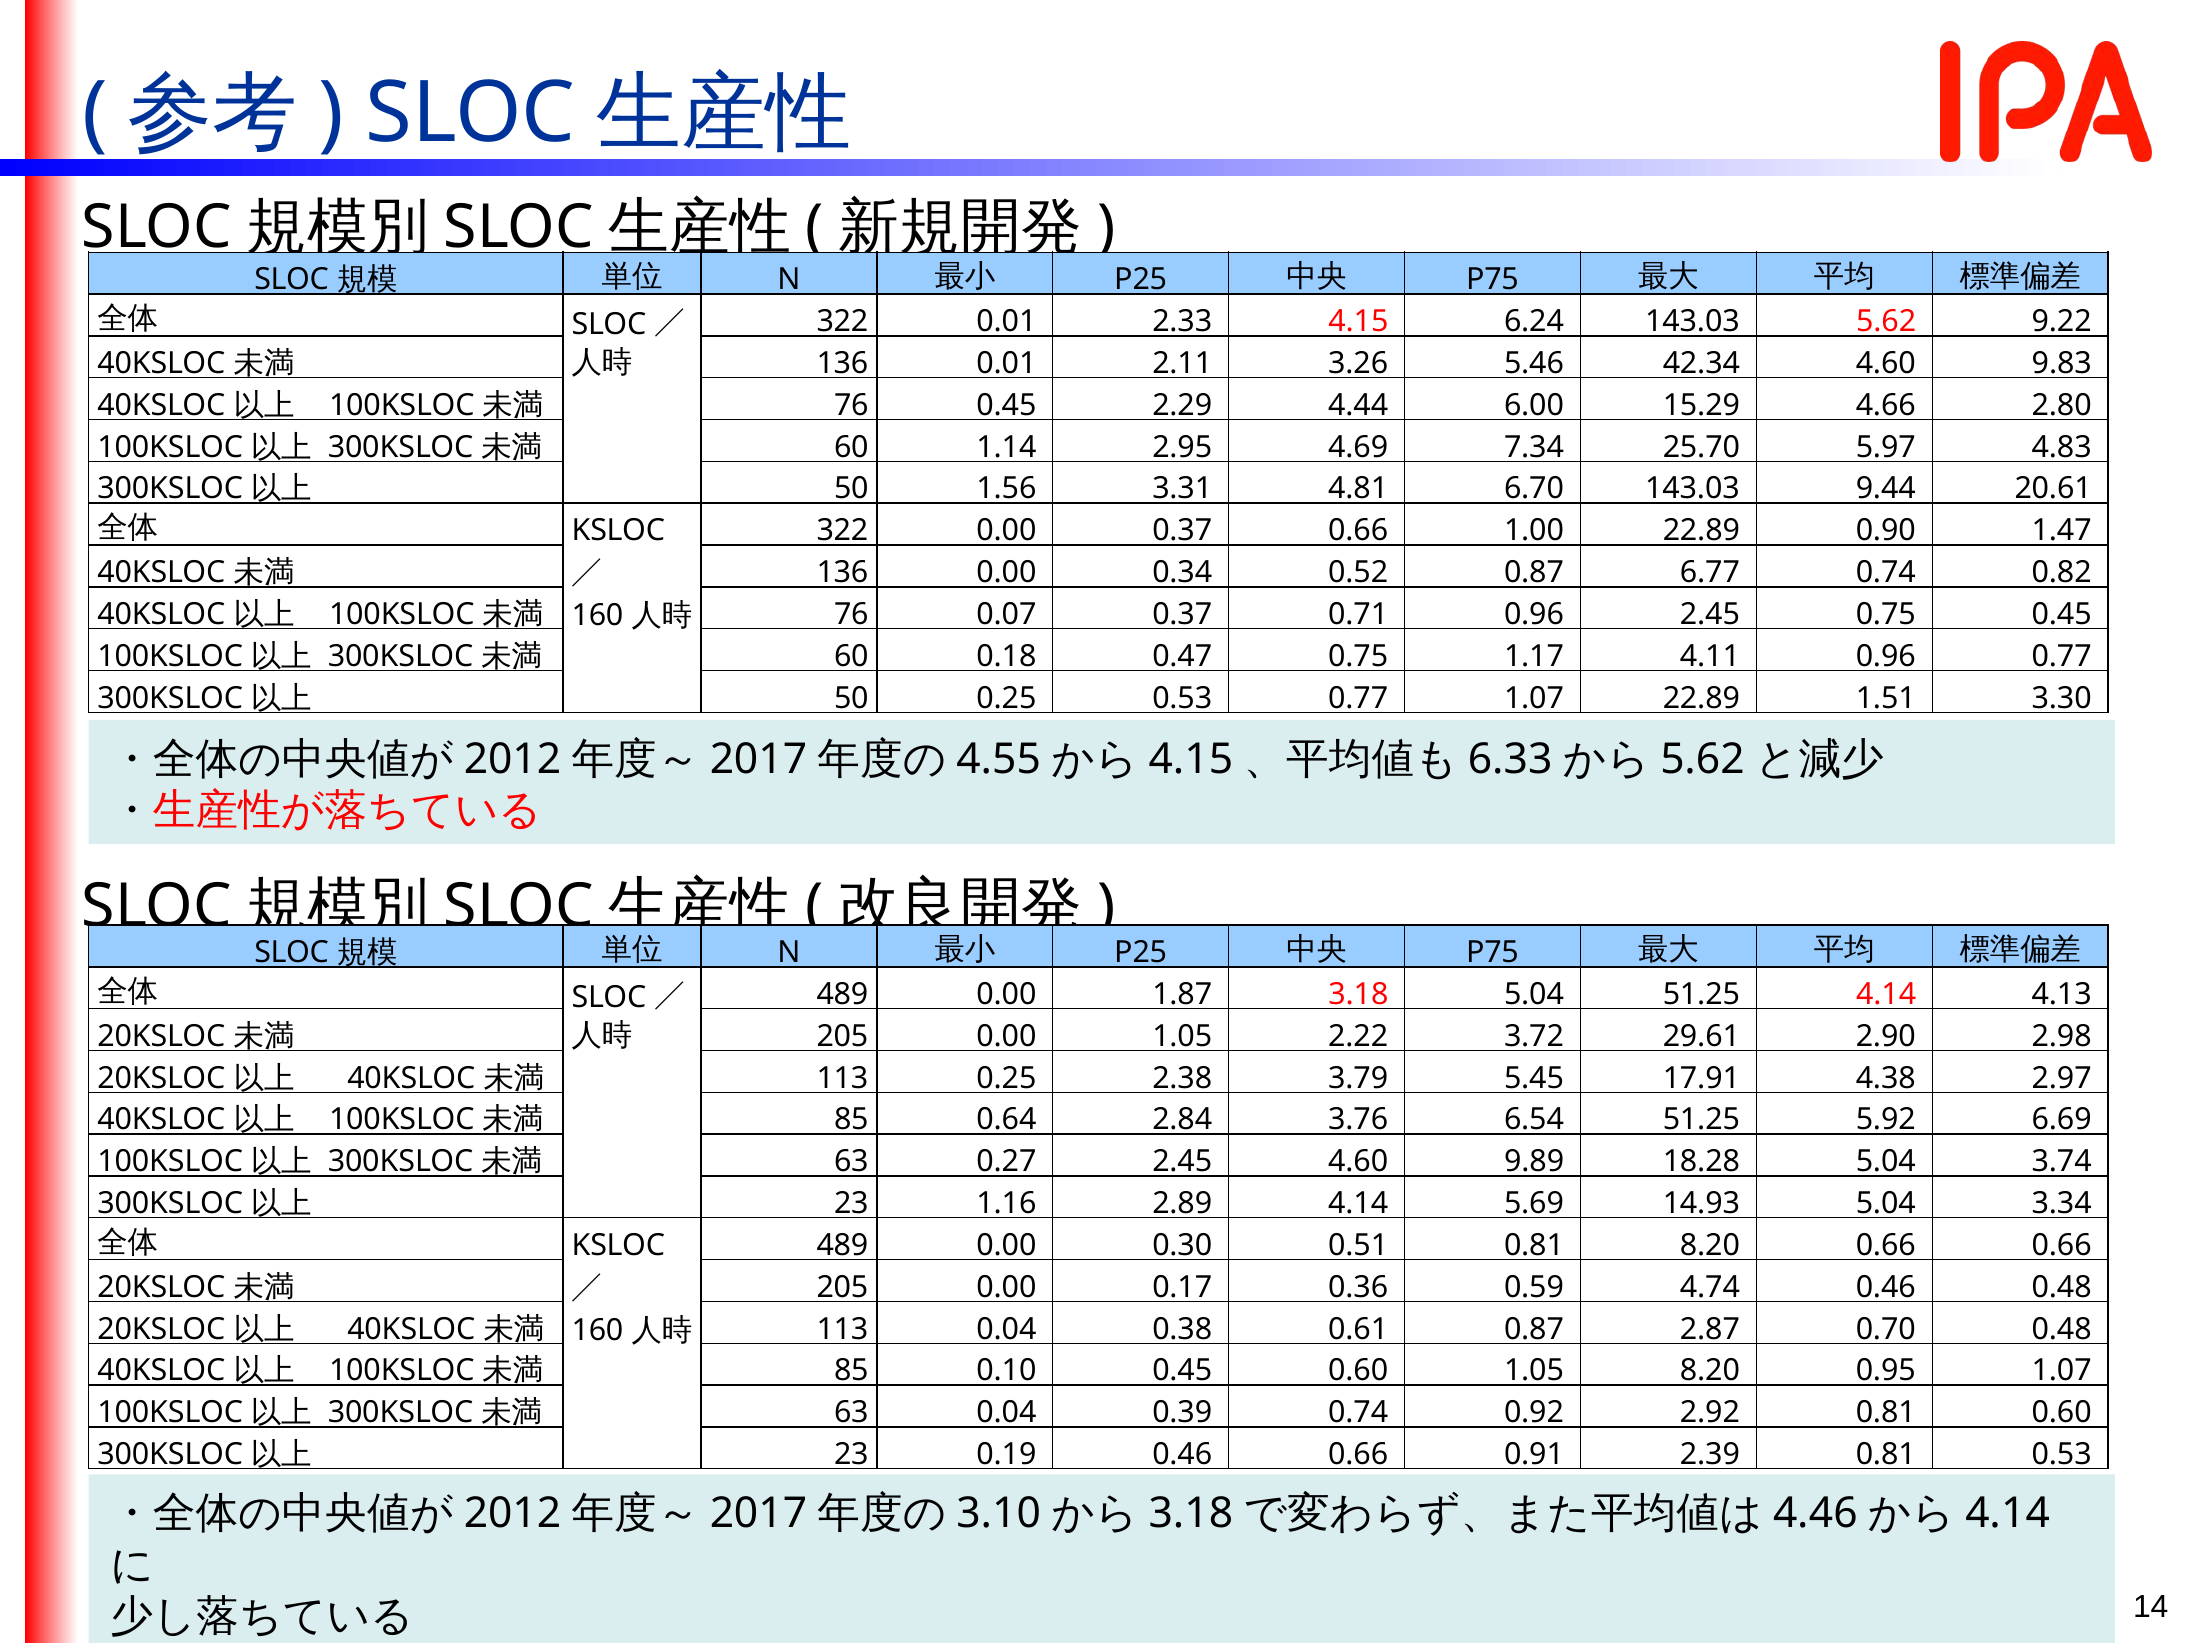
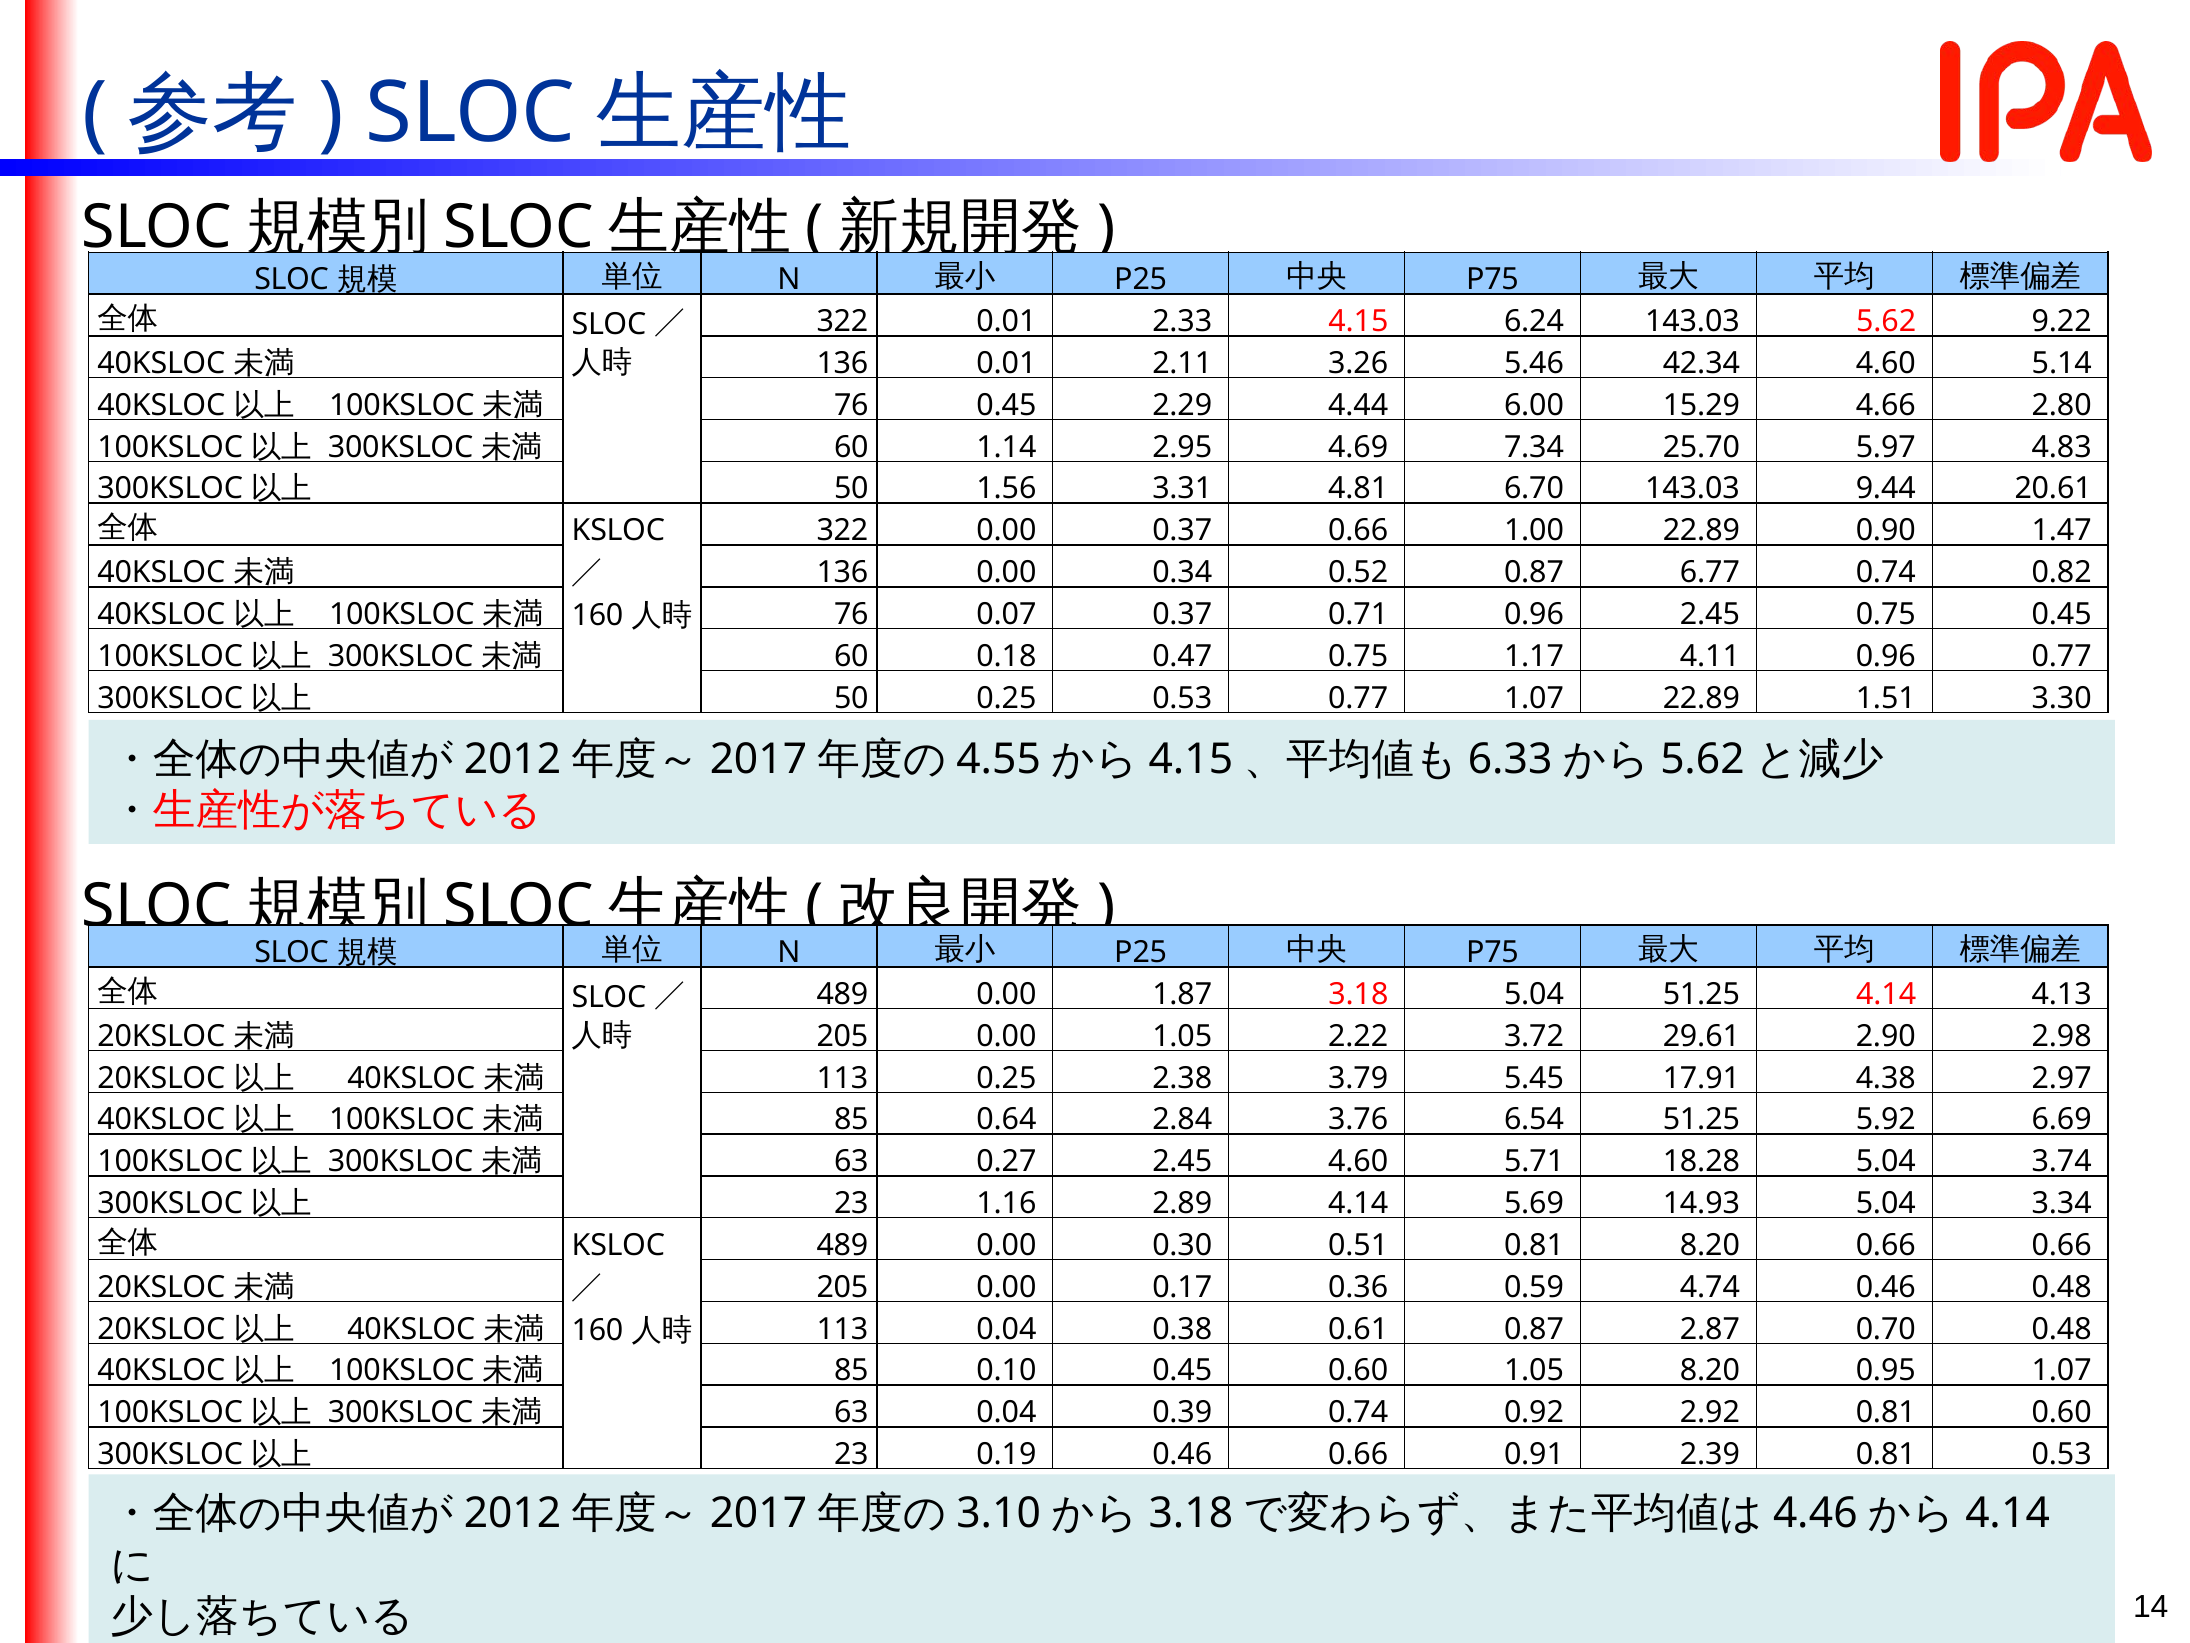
9.83: 9.83 -> 5.14
9.89: 9.89 -> 5.71
